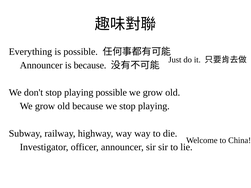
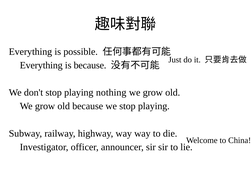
Announcer at (41, 65): Announcer -> Everything
playing possible: possible -> nothing
